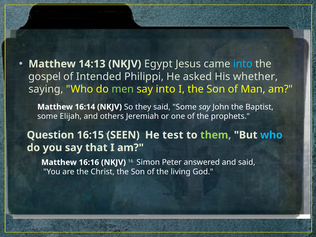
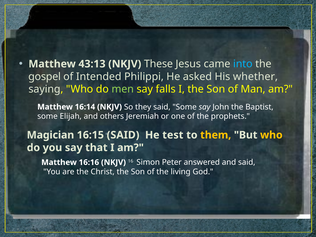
14:13: 14:13 -> 43:13
Egypt: Egypt -> These
say into: into -> falls
Question: Question -> Magician
16:15 SEEN: SEEN -> SAID
them colour: light green -> yellow
who at (271, 135) colour: light blue -> yellow
